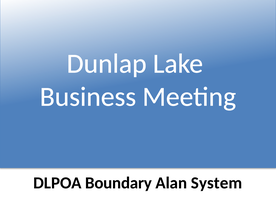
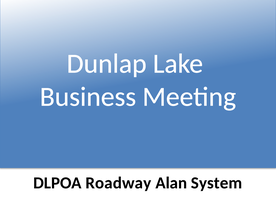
Boundary: Boundary -> Roadway
